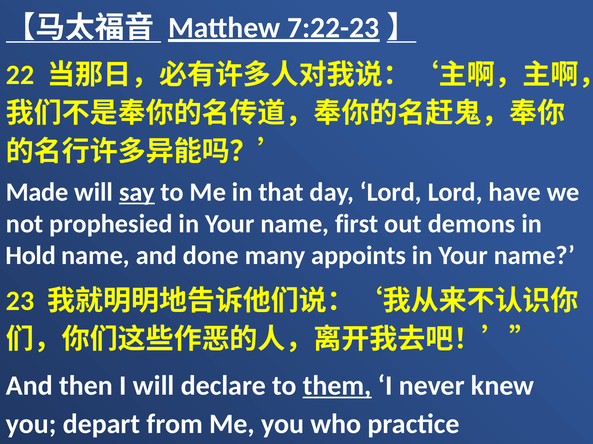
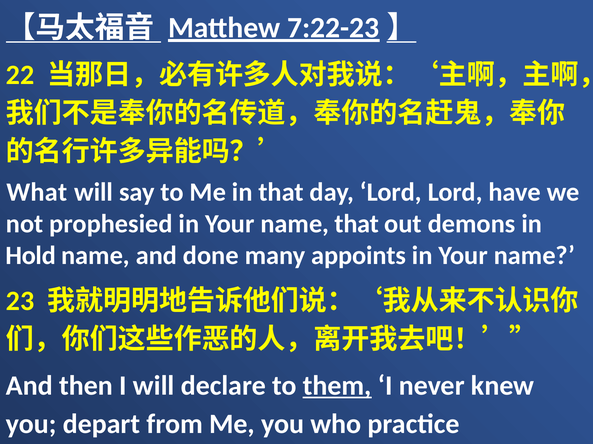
Made: Made -> What
say underline: present -> none
name first: first -> that
